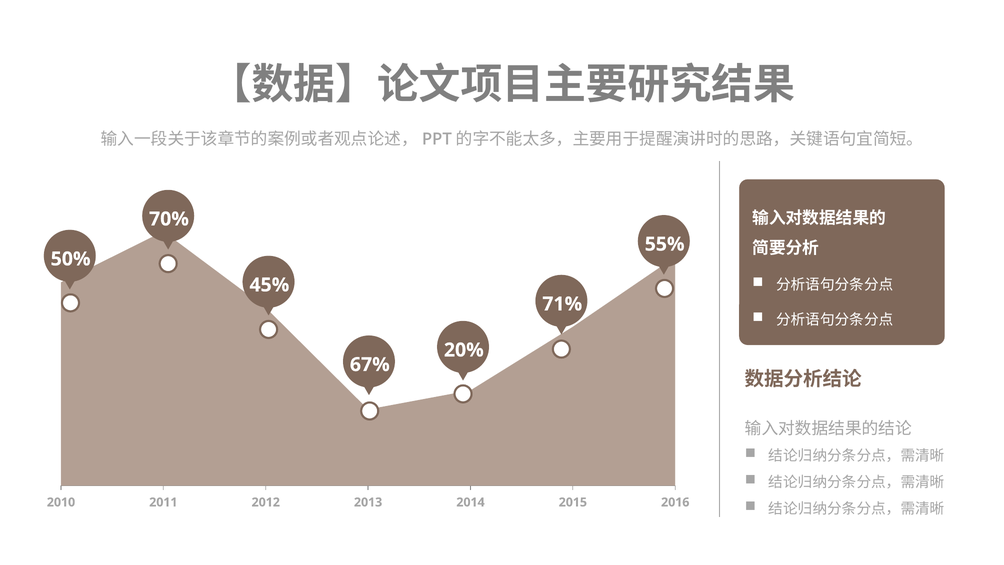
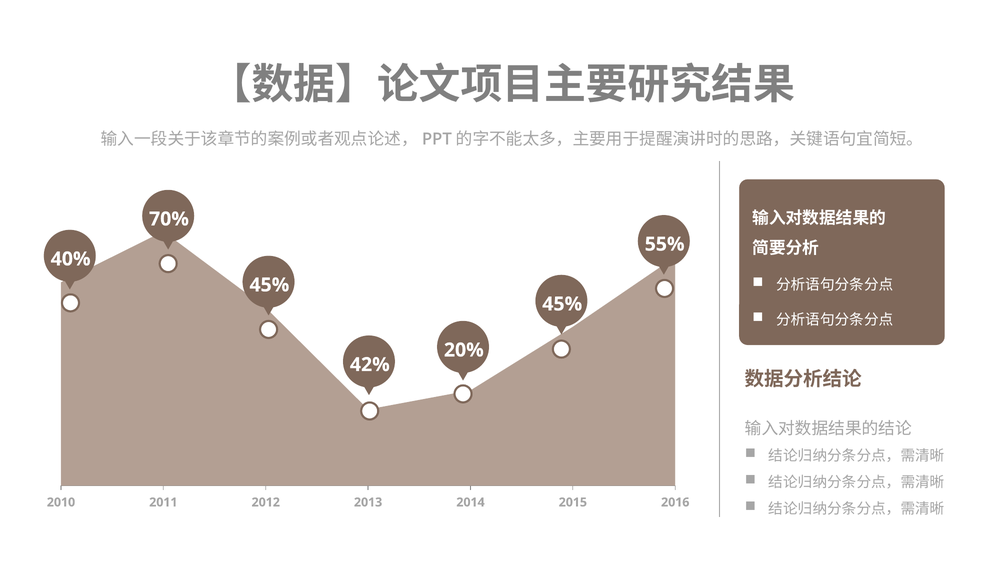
50%: 50% -> 40%
71% at (562, 304): 71% -> 45%
67%: 67% -> 42%
